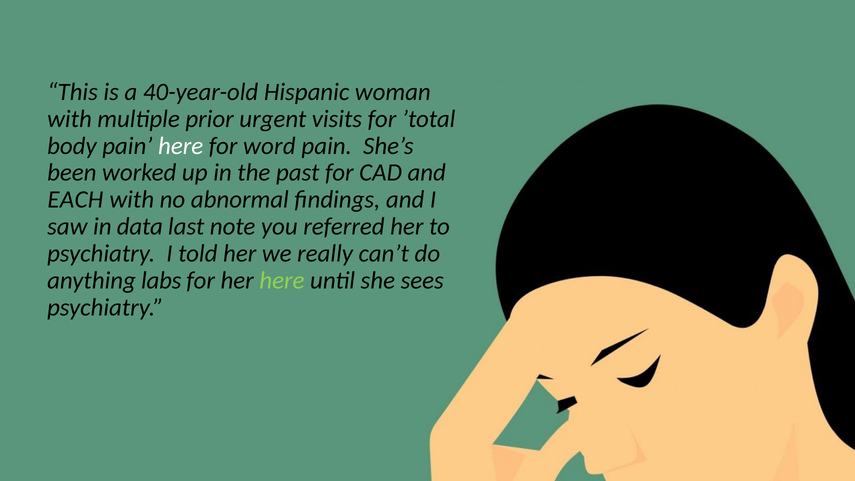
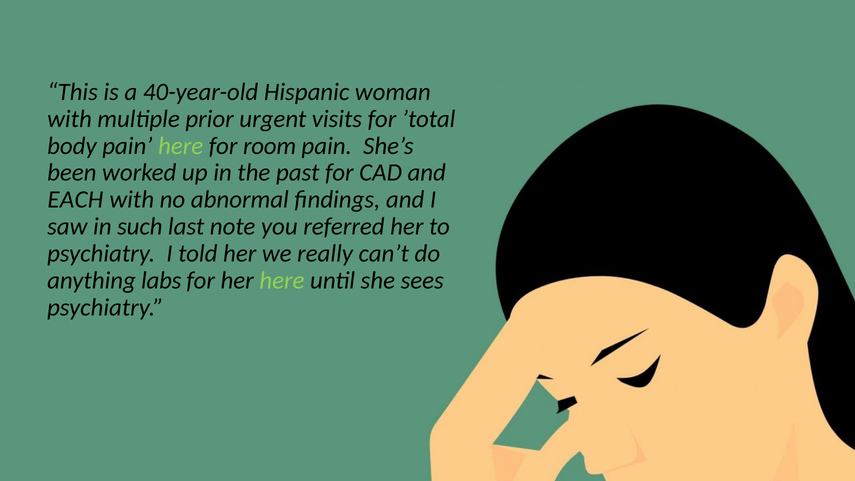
here at (181, 146) colour: white -> light green
word: word -> room
data: data -> such
